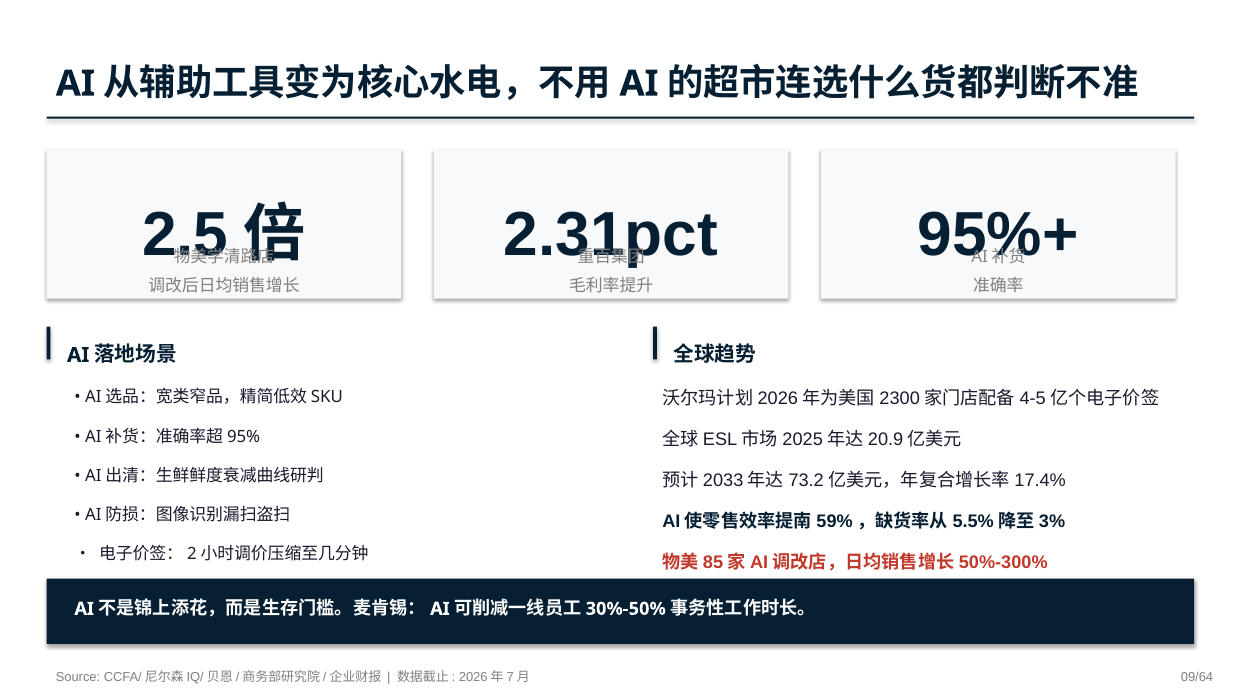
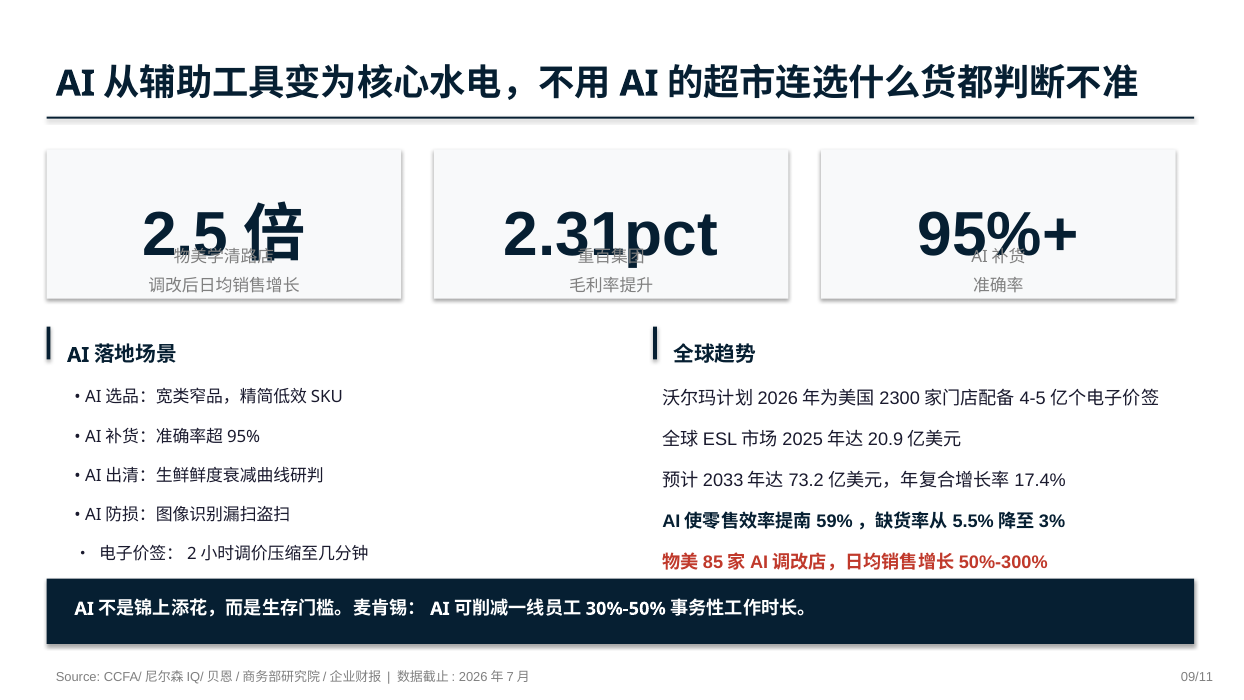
09/64: 09/64 -> 09/11
